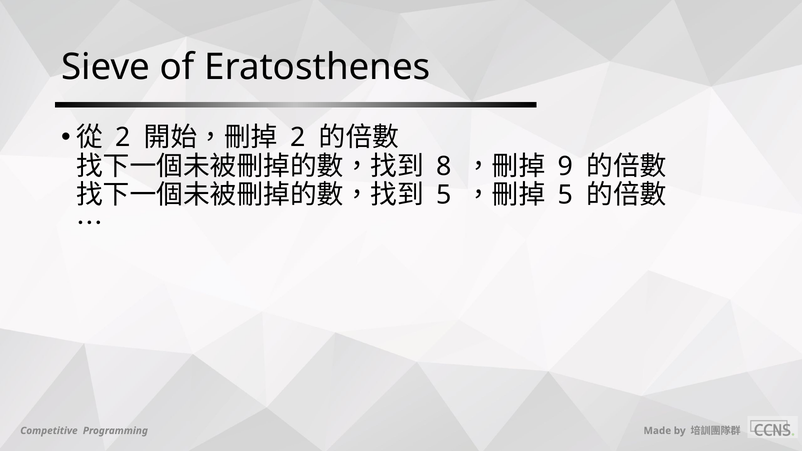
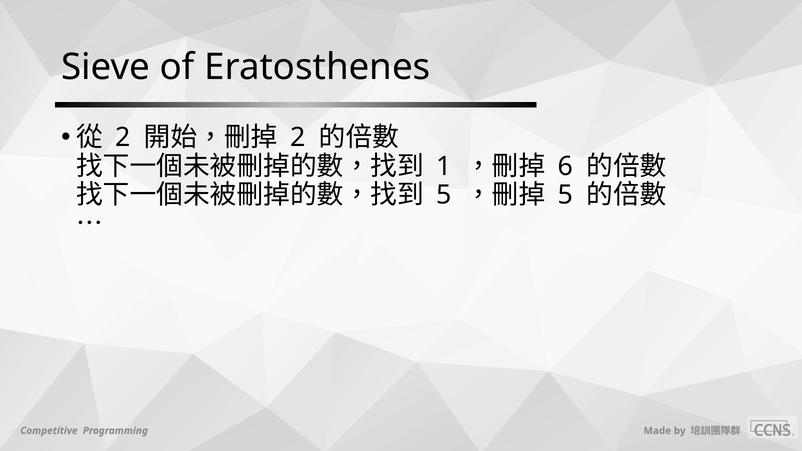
8: 8 -> 1
9: 9 -> 6
